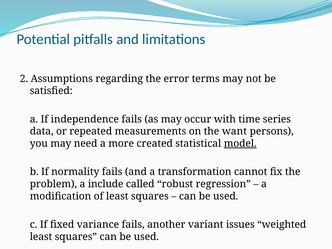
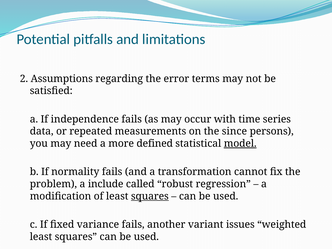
want: want -> since
created: created -> defined
squares at (150, 196) underline: none -> present
